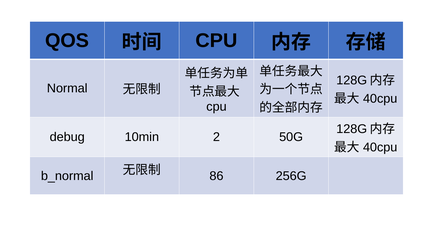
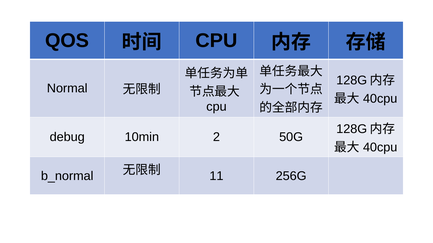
86: 86 -> 11
